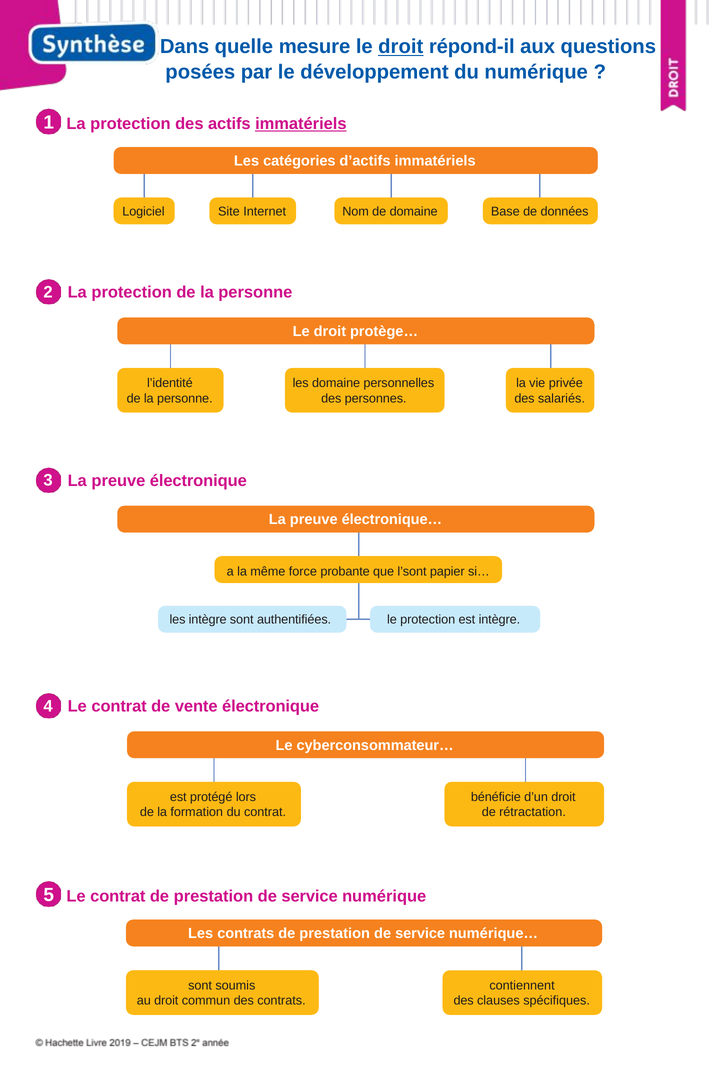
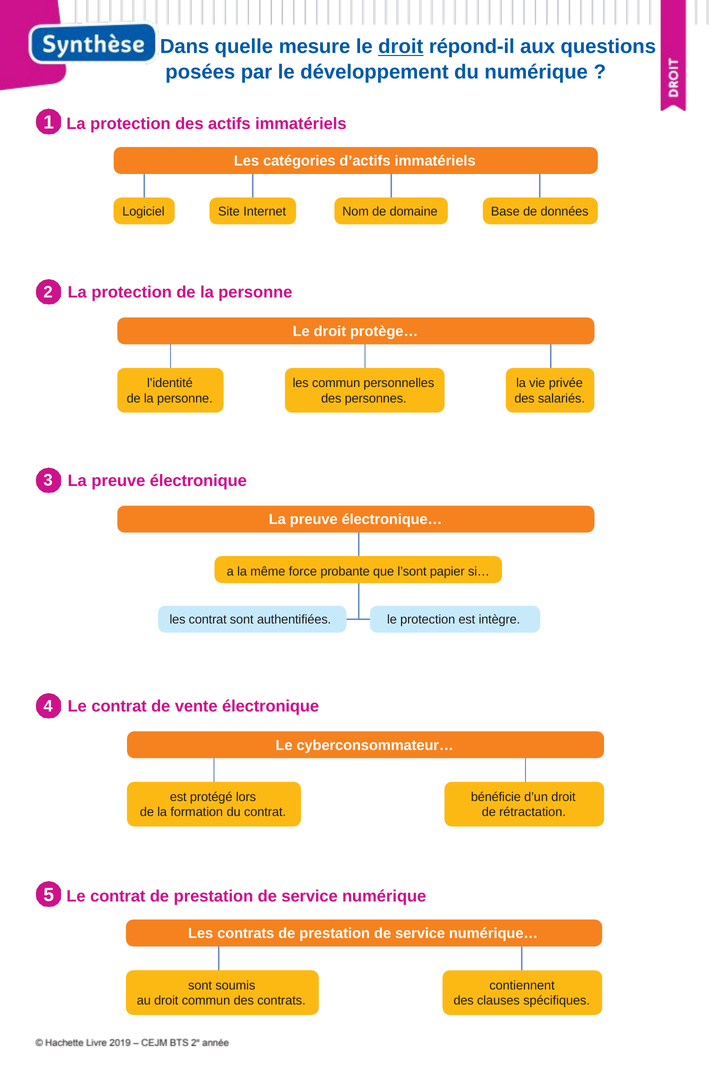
immatériels at (301, 124) underline: present -> none
les domaine: domaine -> commun
les intègre: intègre -> contrat
